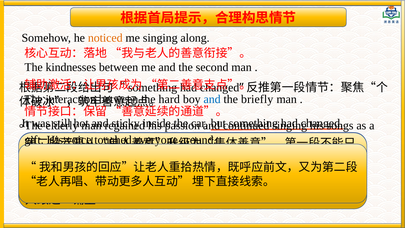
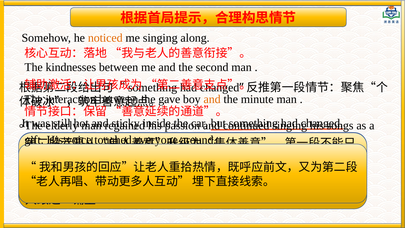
hard: hard -> gave
and at (212, 99) colour: blue -> orange
briefly: briefly -> minute
